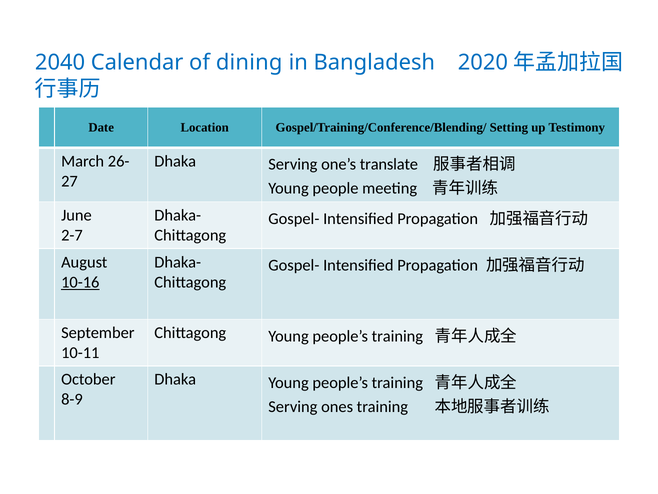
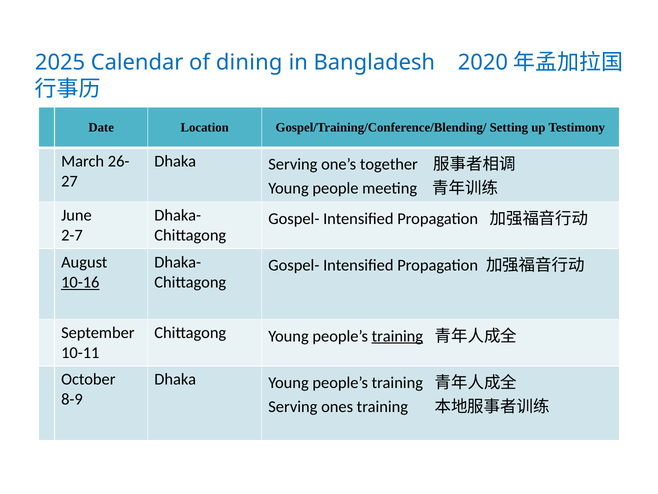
2040: 2040 -> 2025
translate: translate -> together
training at (397, 336) underline: none -> present
